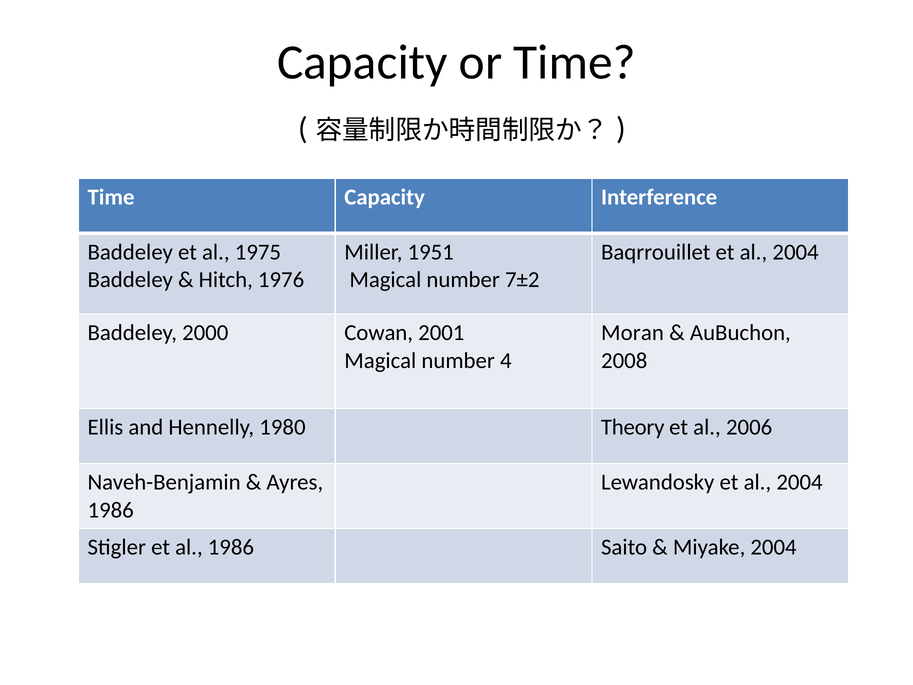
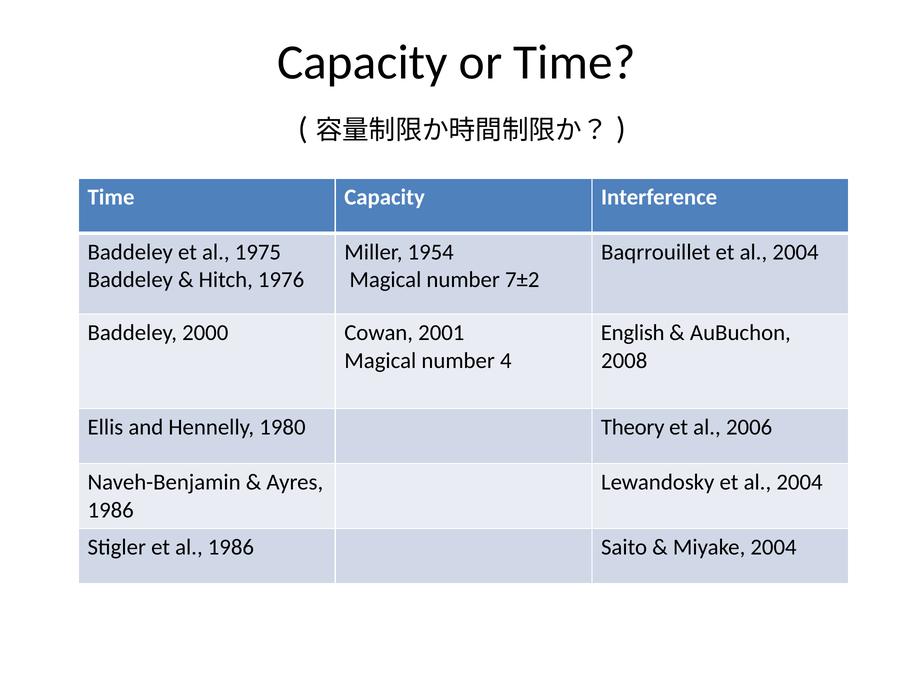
1951: 1951 -> 1954
Moran: Moran -> English
